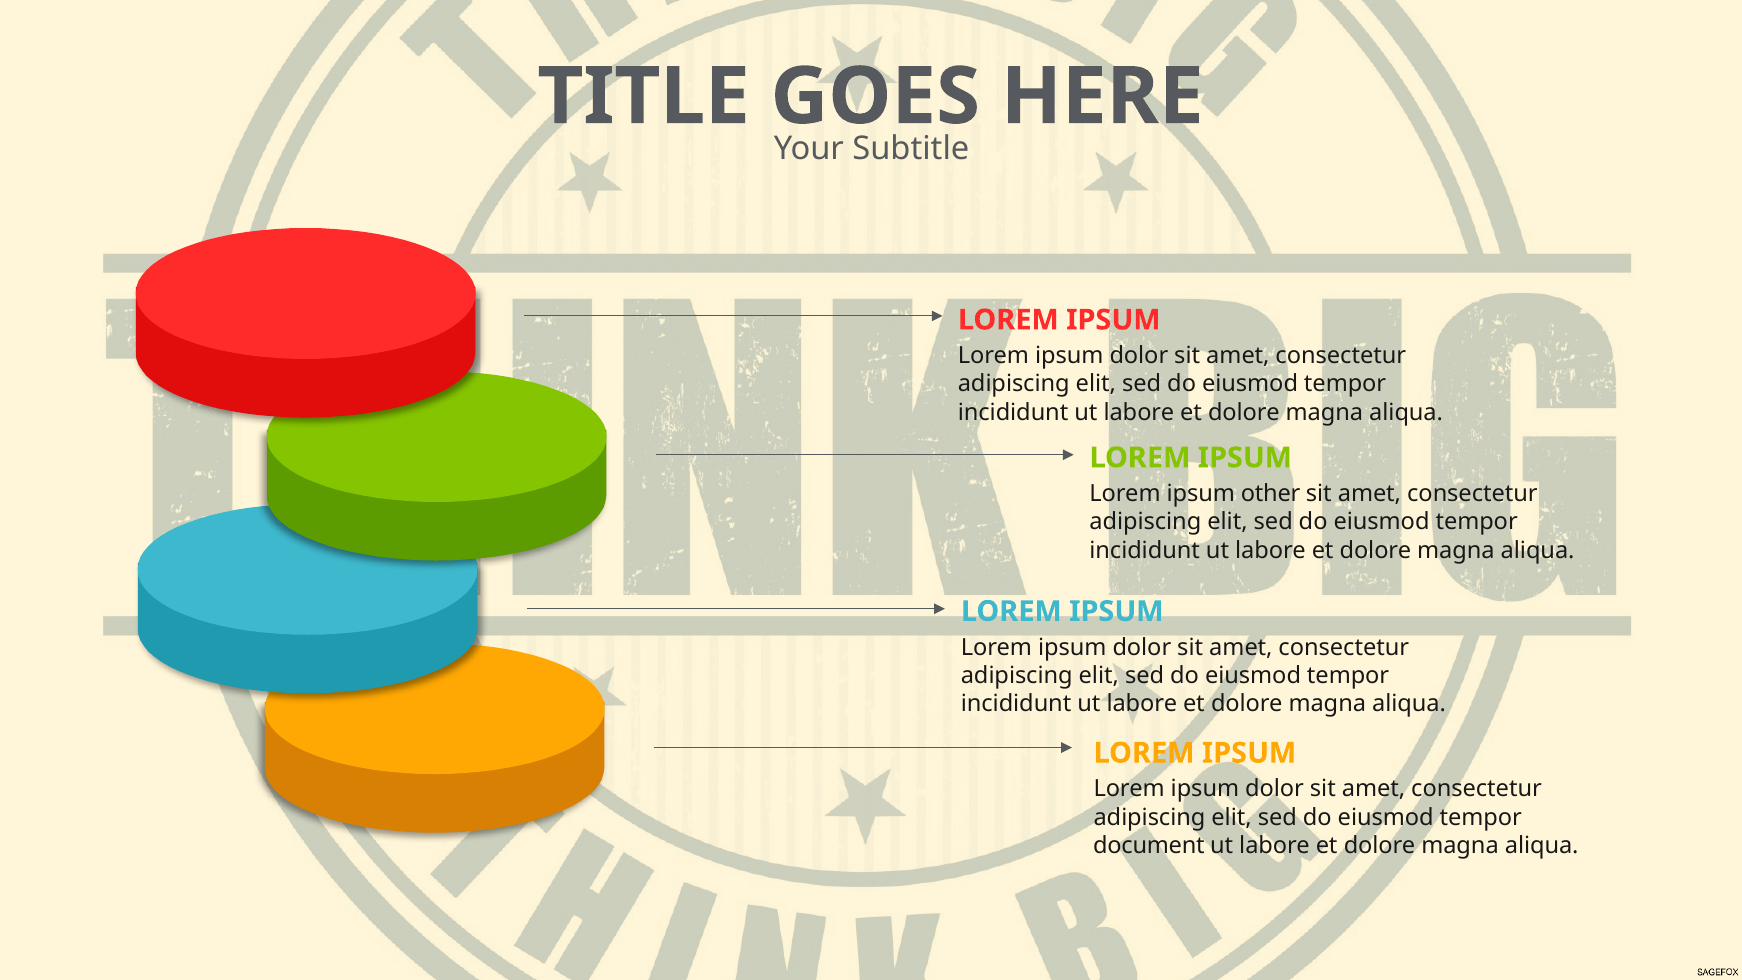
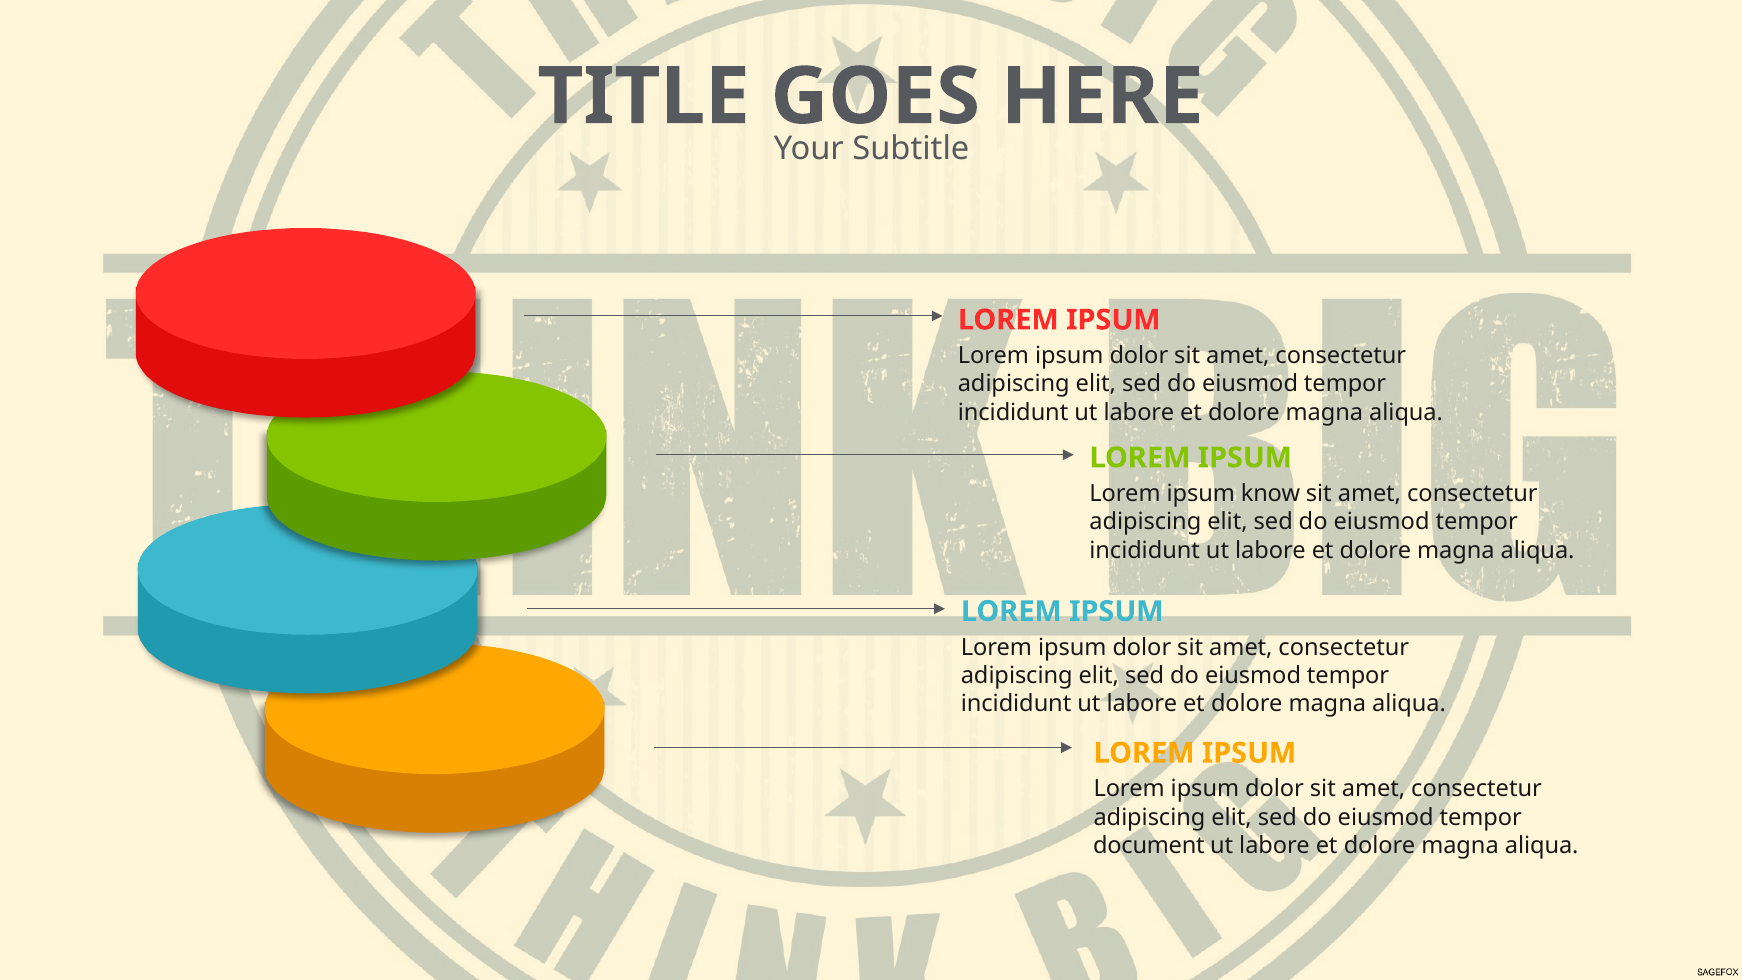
other: other -> know
